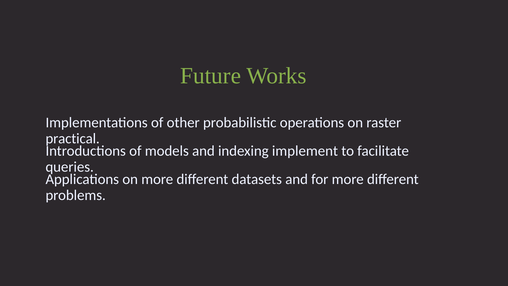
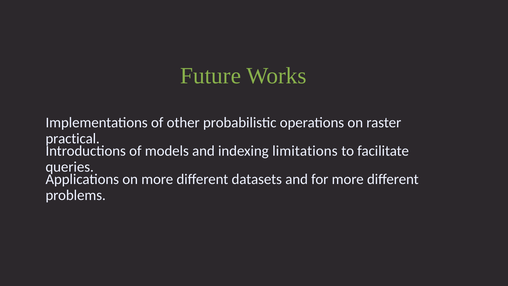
implement: implement -> limitations
